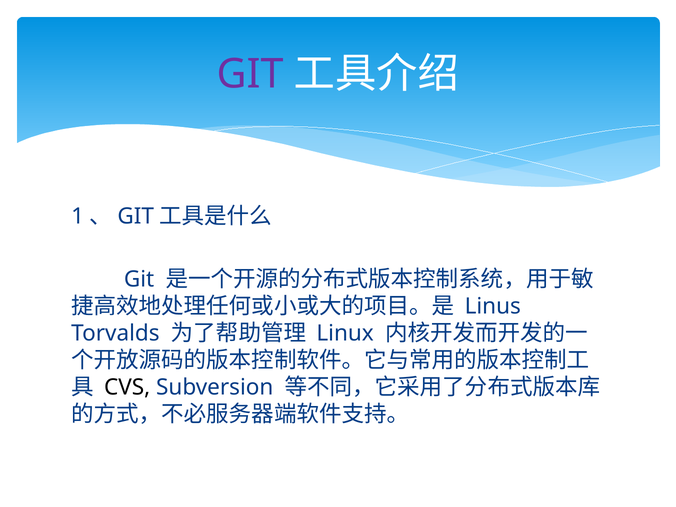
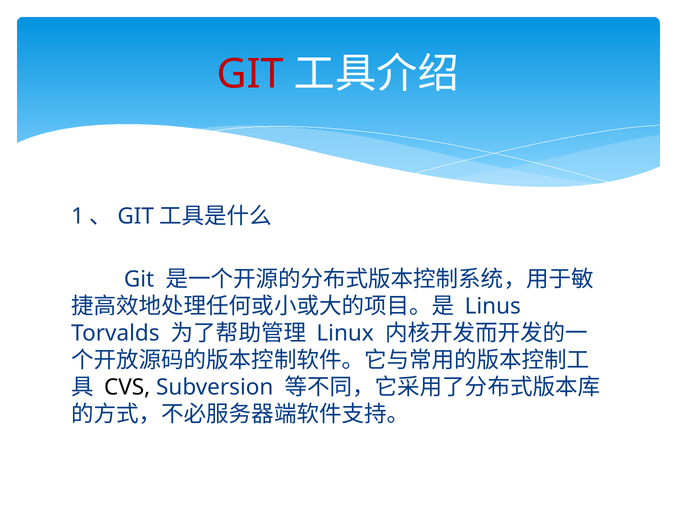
GIT at (250, 74) colour: purple -> red
